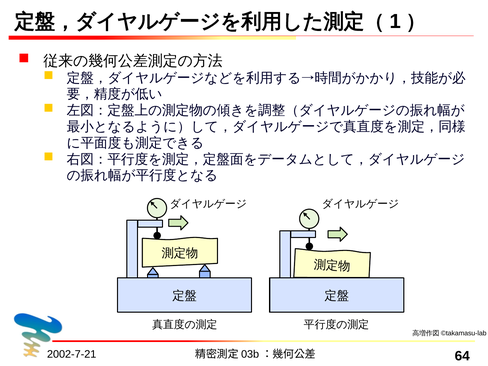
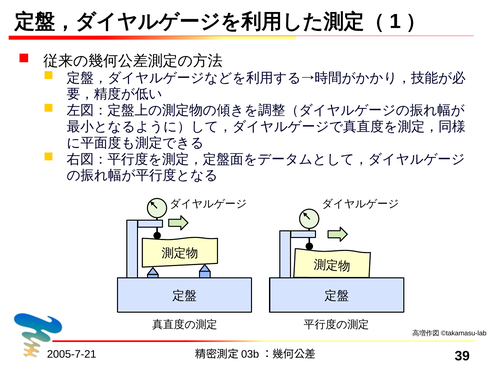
2002-7-21: 2002-7-21 -> 2005-7-21
64: 64 -> 39
